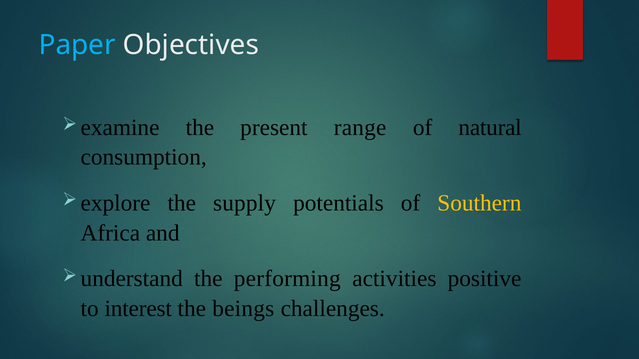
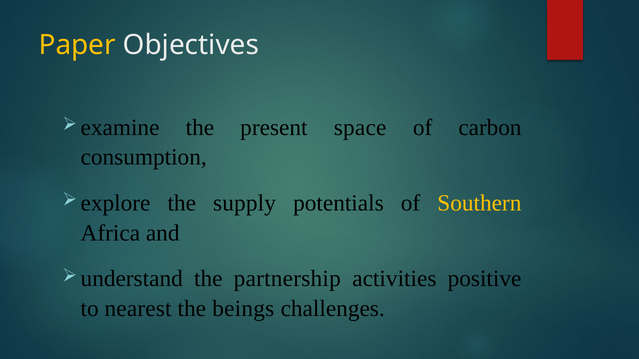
Paper colour: light blue -> yellow
range: range -> space
natural: natural -> carbon
performing: performing -> partnership
interest: interest -> nearest
